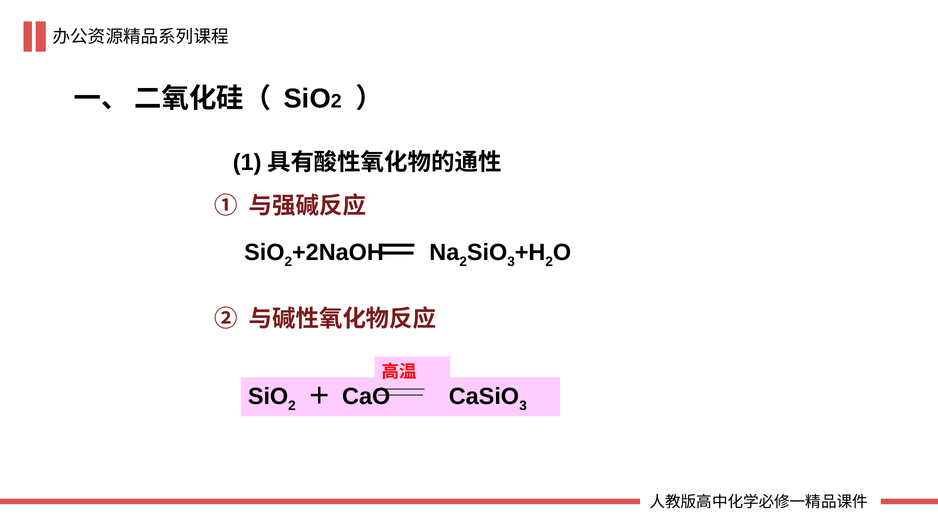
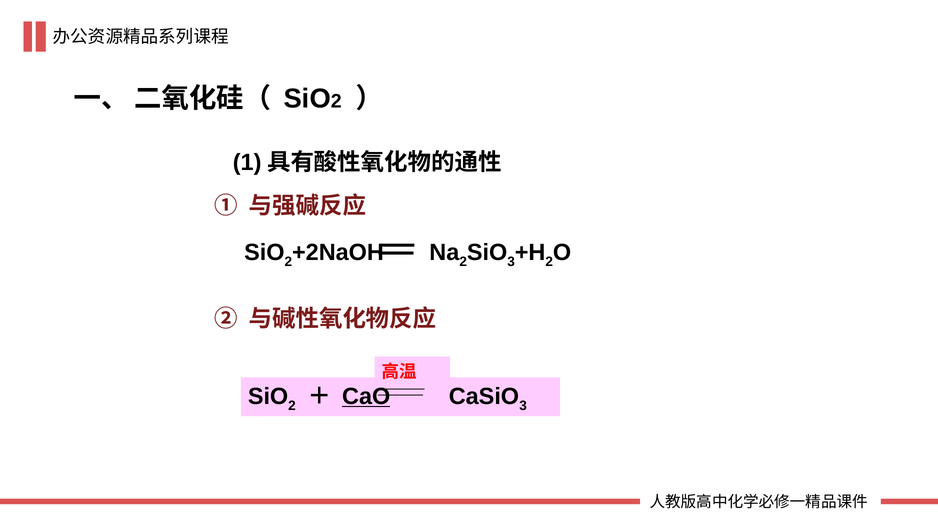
CaO underline: none -> present
